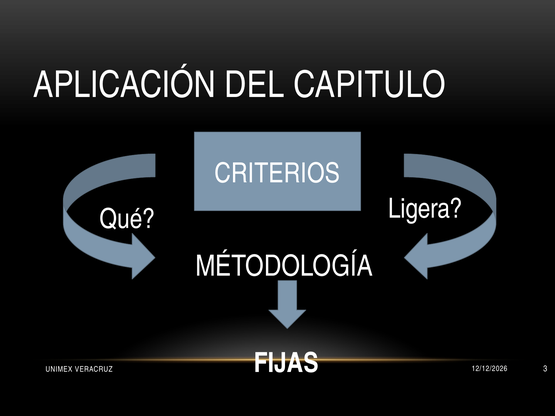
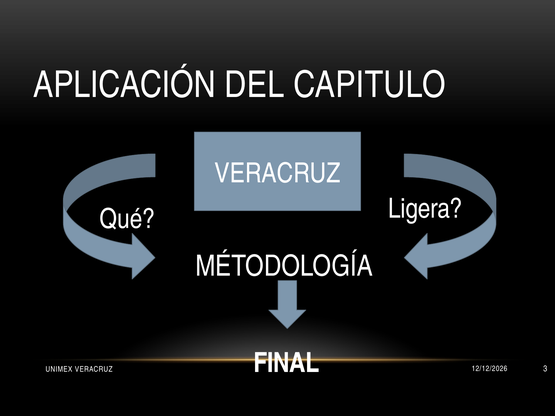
CRITERIOS at (277, 173): CRITERIOS -> VERACRUZ
FIJAS: FIJAS -> FINAL
